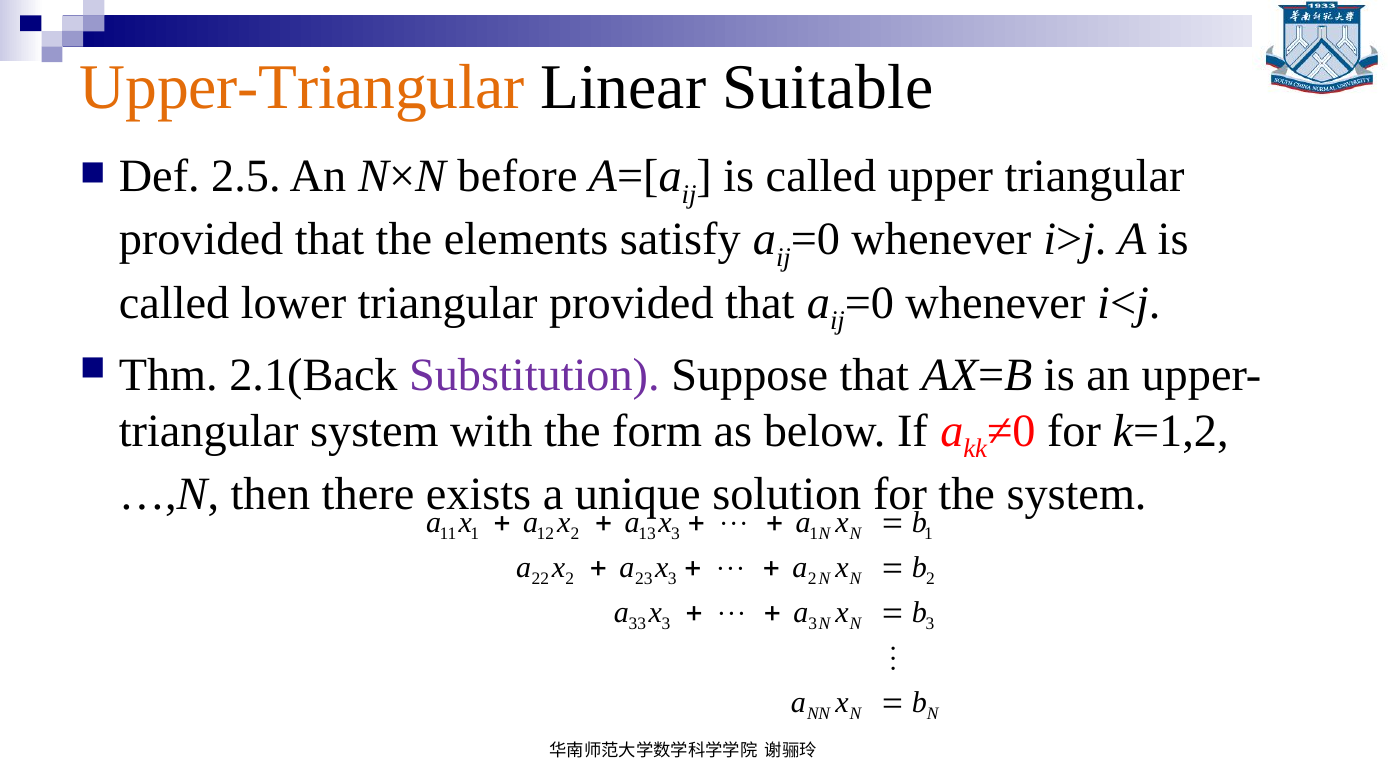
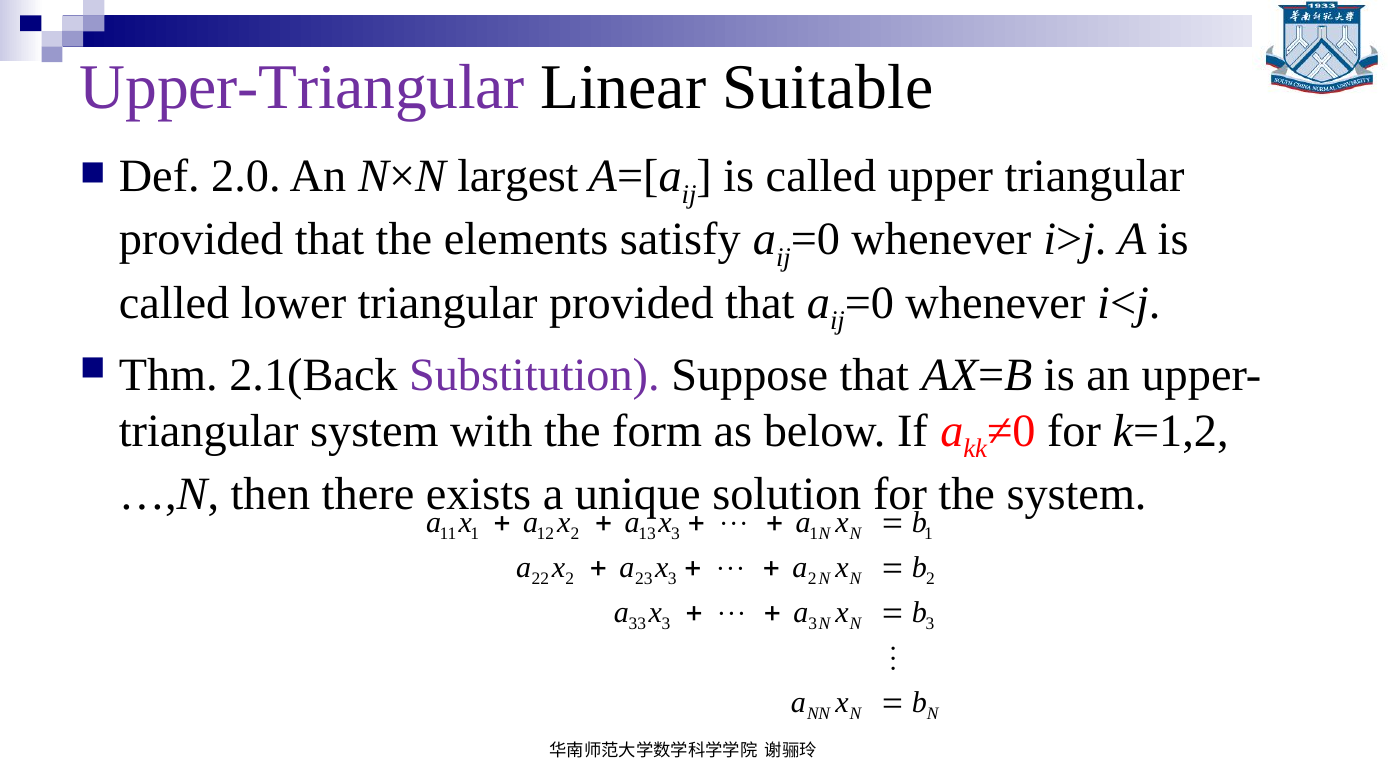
Upper-Triangular colour: orange -> purple
2.5: 2.5 -> 2.0
before: before -> largest
